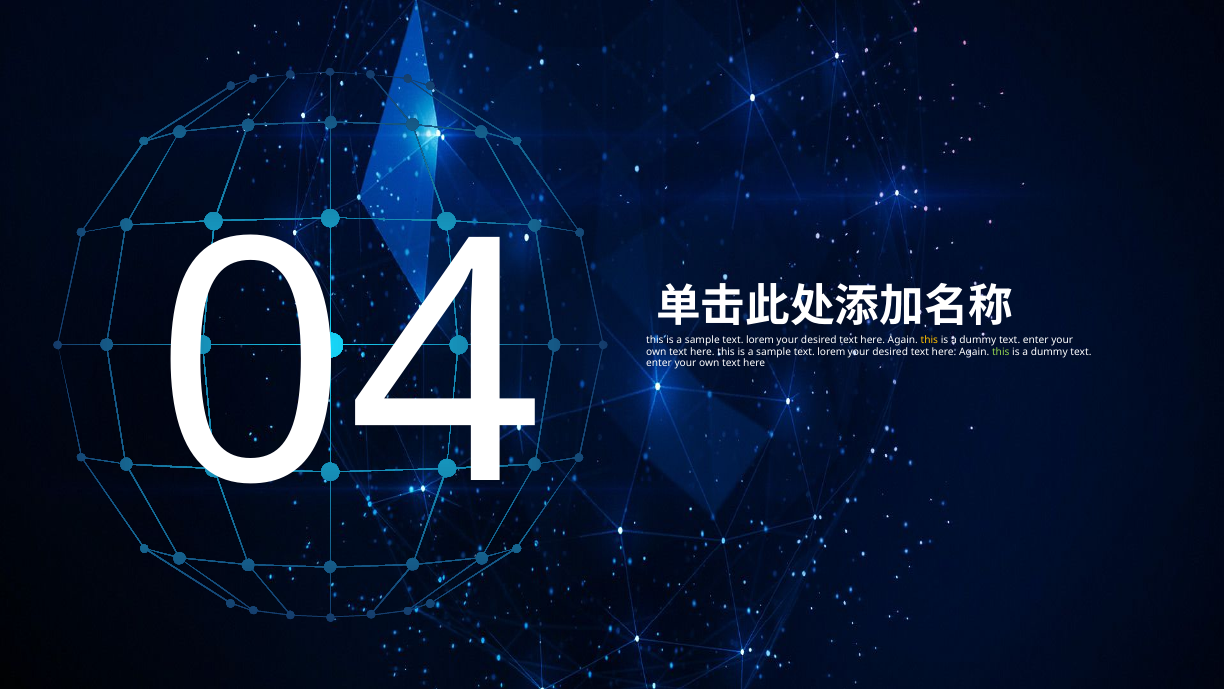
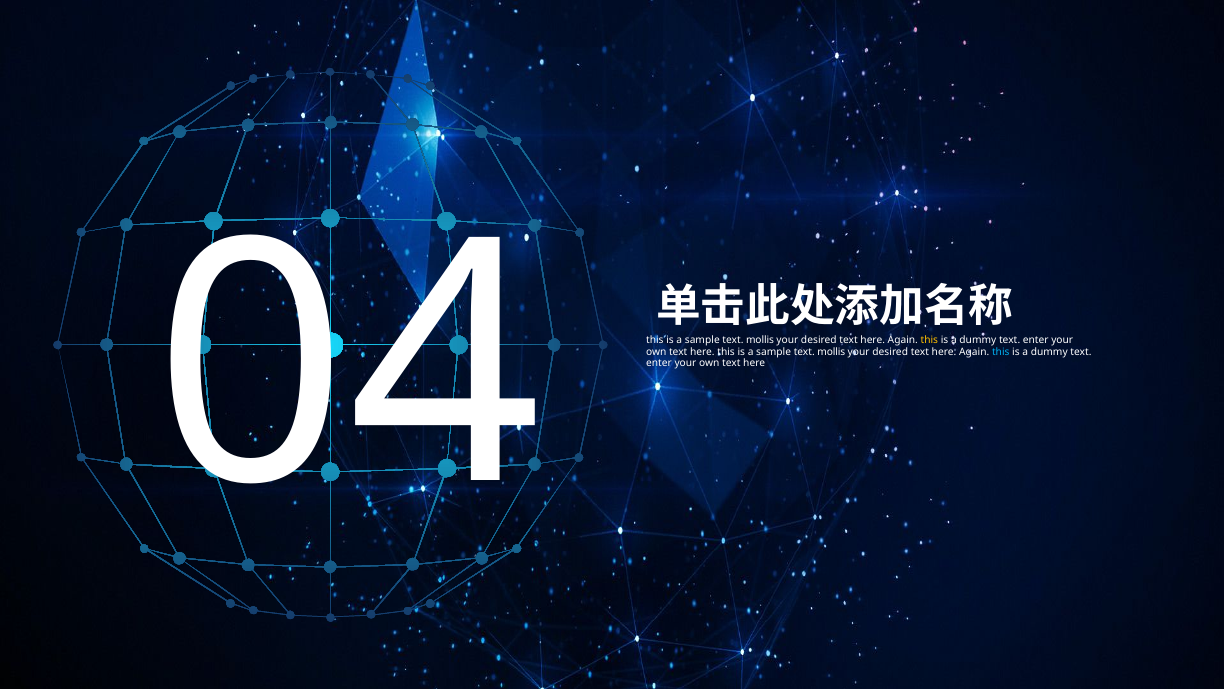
lorem at (760, 340): lorem -> mollis
lorem at (831, 351): lorem -> mollis
this at (1001, 351) colour: light green -> light blue
